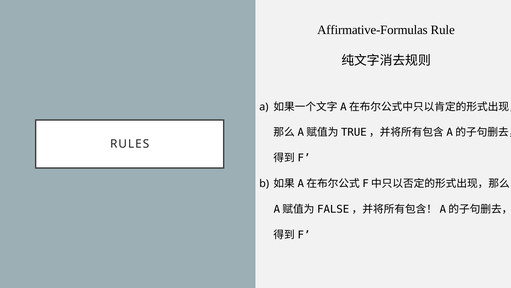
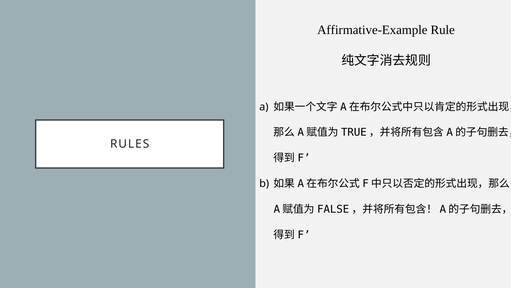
Affirmative-Formulas: Affirmative-Formulas -> Affirmative-Example
